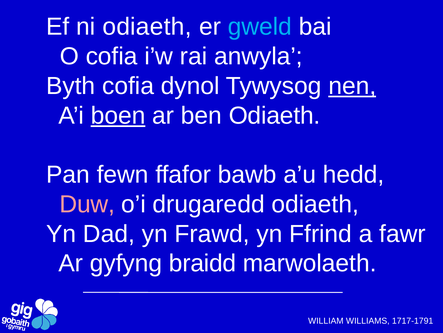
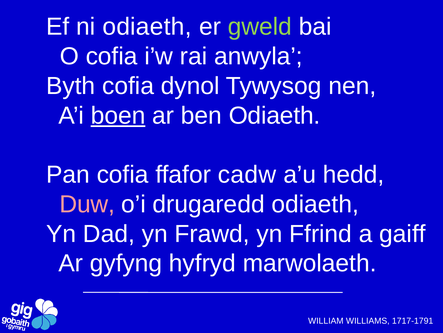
gweld colour: light blue -> light green
nen underline: present -> none
Pan fewn: fewn -> cofia
bawb: bawb -> cadw
fawr: fawr -> gaiff
braidd: braidd -> hyfryd
